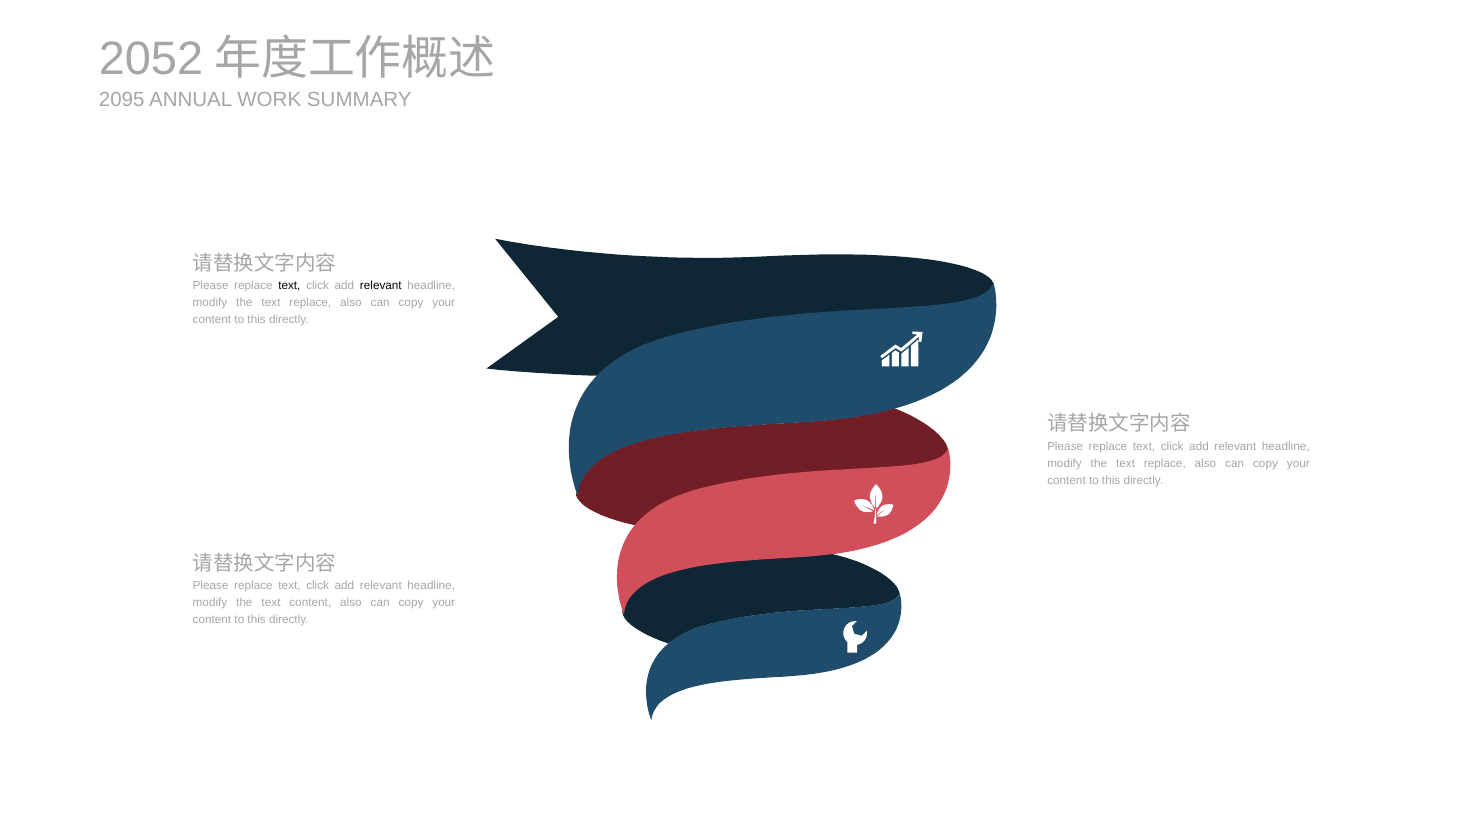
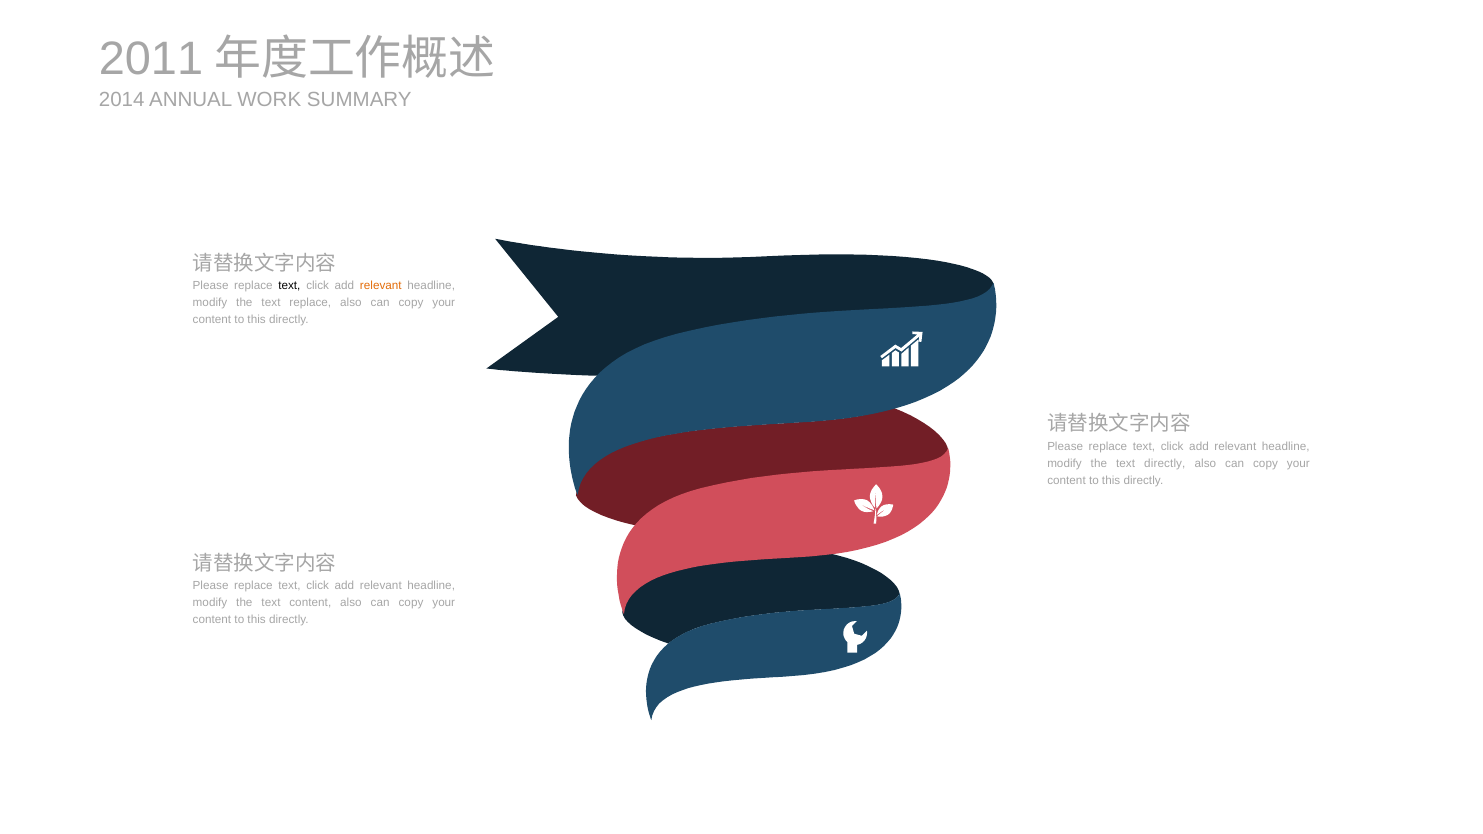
2052: 2052 -> 2011
2095: 2095 -> 2014
relevant at (381, 286) colour: black -> orange
replace at (1165, 464): replace -> directly
